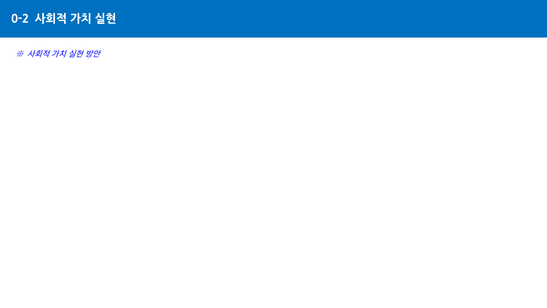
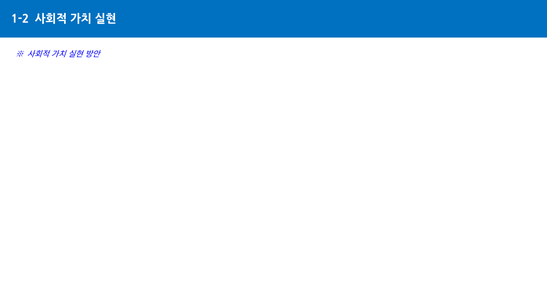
0-2: 0-2 -> 1-2
